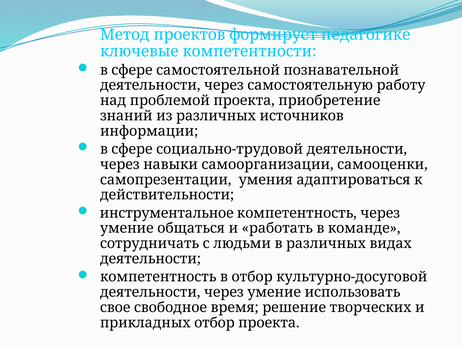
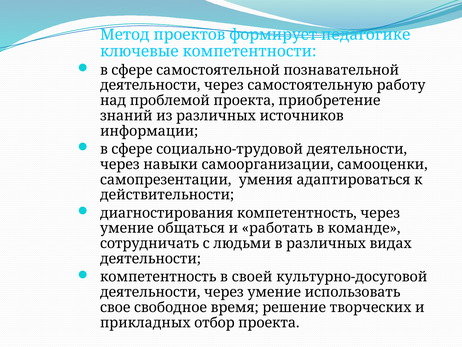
инструментальное: инструментальное -> диагностирования
в отбор: отбор -> своей
